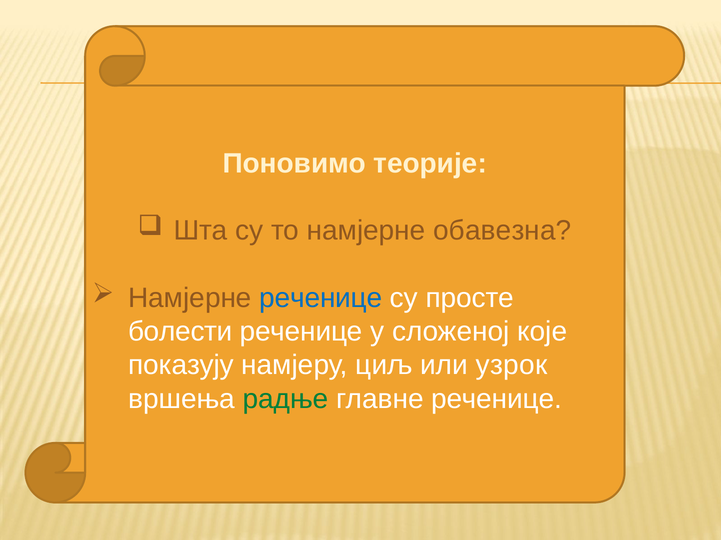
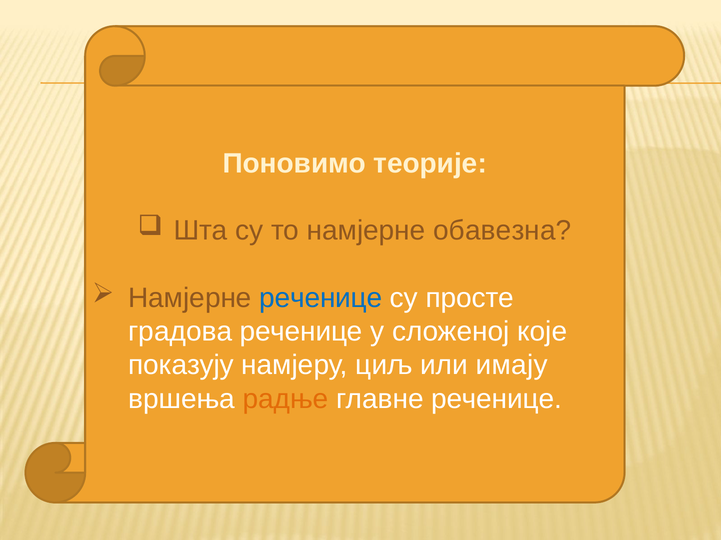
болести: болести -> градова
узрок: узрок -> имају
радње colour: green -> orange
